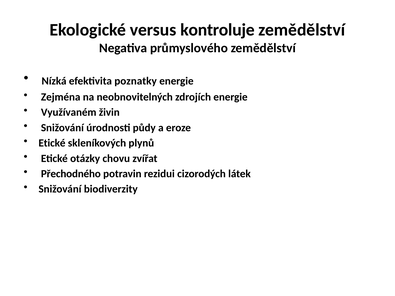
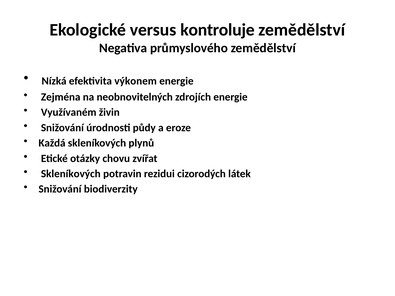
poznatky: poznatky -> výkonem
Etické at (52, 143): Etické -> Každá
Přechodného at (71, 174): Přechodného -> Skleníkových
